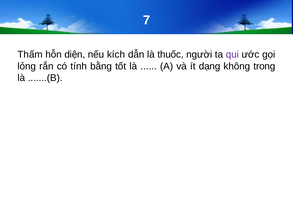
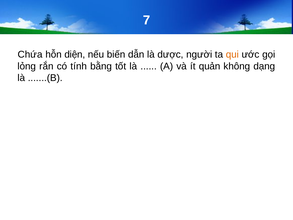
Thấm: Thấm -> Chứa
kích: kích -> biến
thuốc: thuốc -> dược
qui colour: purple -> orange
dạng: dạng -> quản
trong: trong -> dạng
